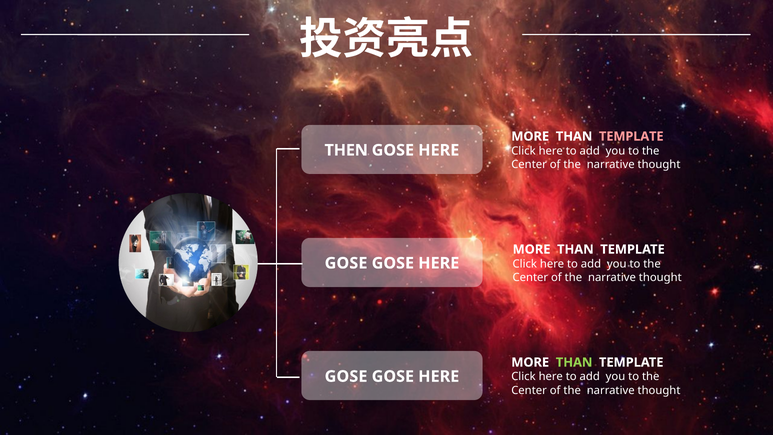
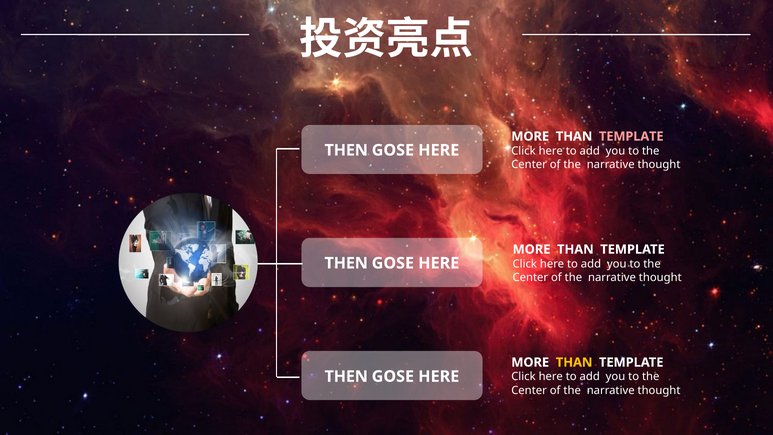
GOSE at (346, 263): GOSE -> THEN
THAN at (574, 362) colour: light green -> yellow
GOSE at (346, 376): GOSE -> THEN
